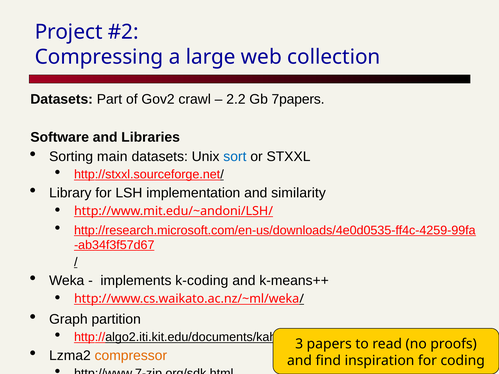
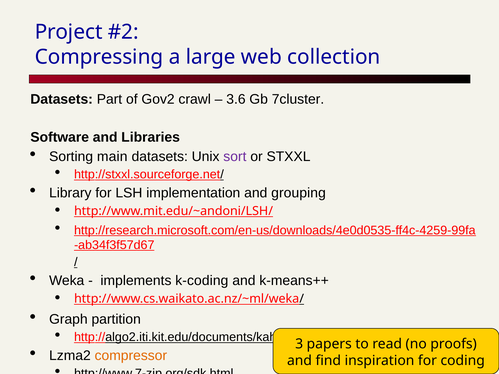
2.2: 2.2 -> 3.6
7papers: 7papers -> 7cluster
sort colour: blue -> purple
similarity: similarity -> grouping
